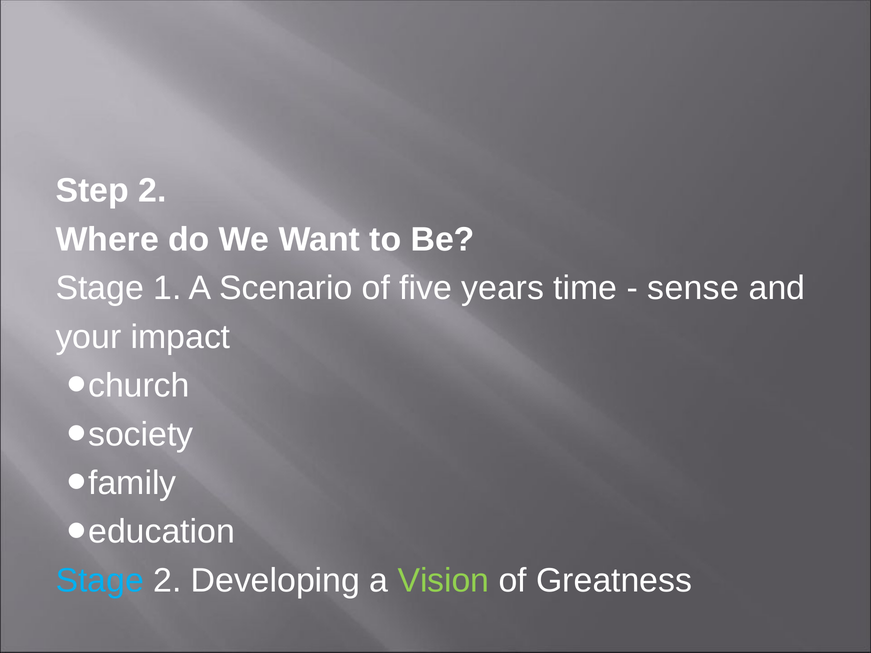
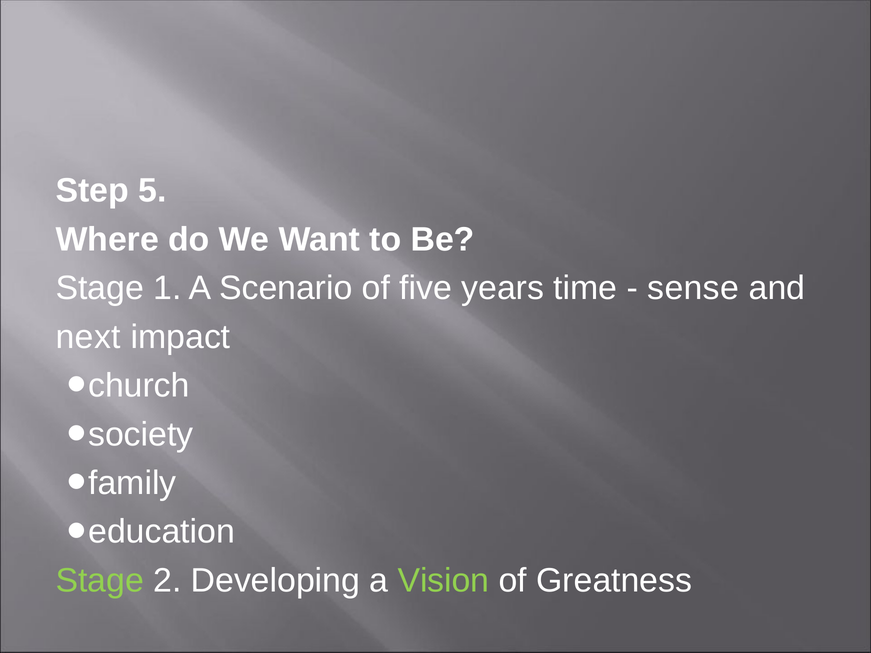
Step 2: 2 -> 5
your: your -> next
Stage at (100, 581) colour: light blue -> light green
